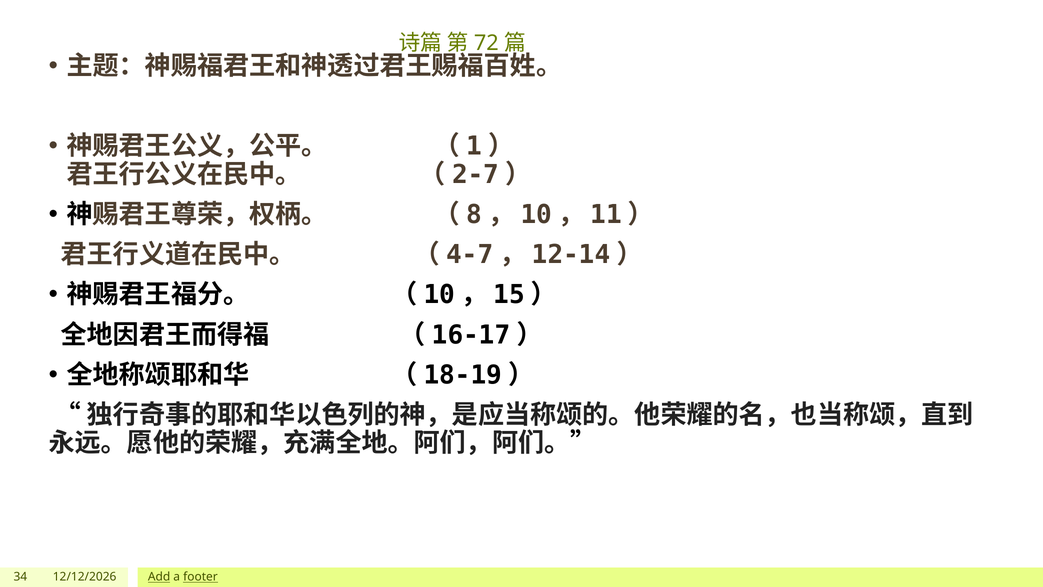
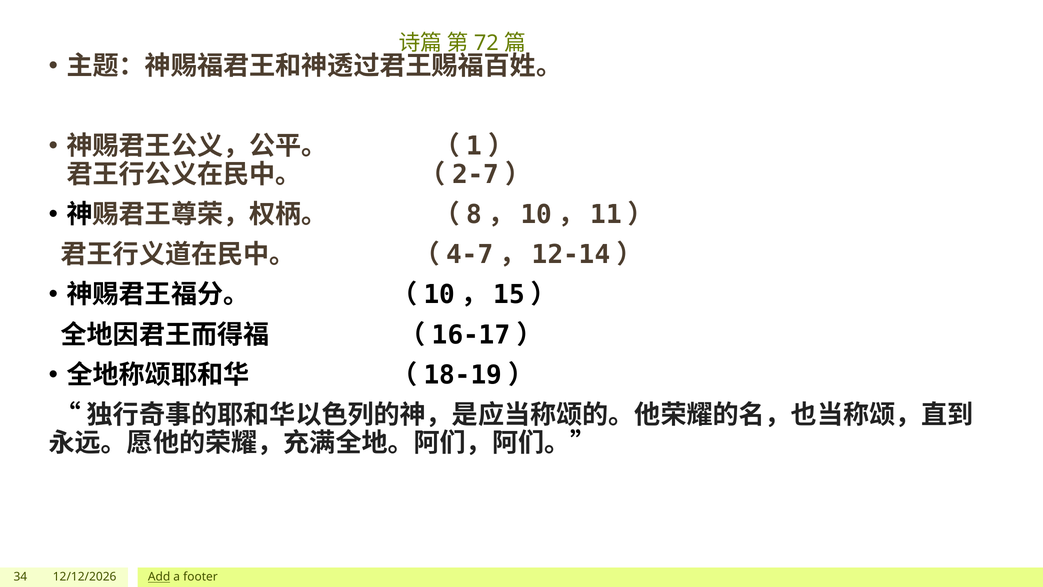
footer underline: present -> none
